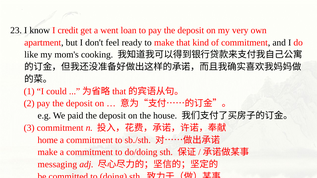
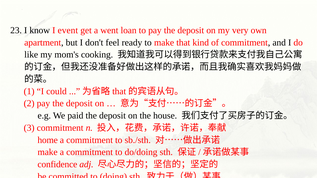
credit: credit -> event
messaging: messaging -> confidence
